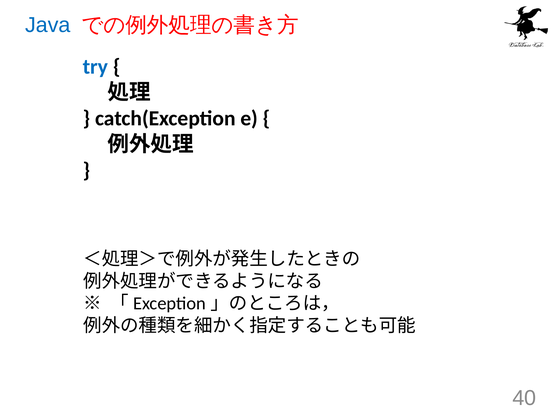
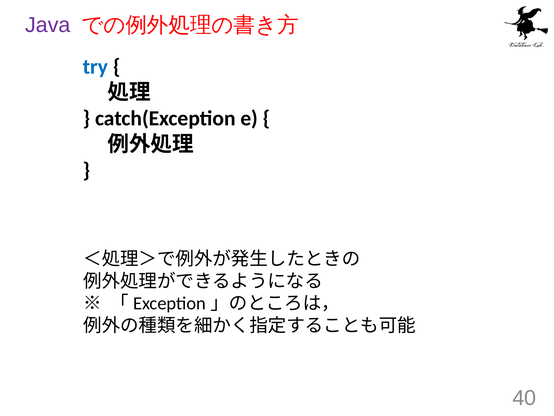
Java colour: blue -> purple
